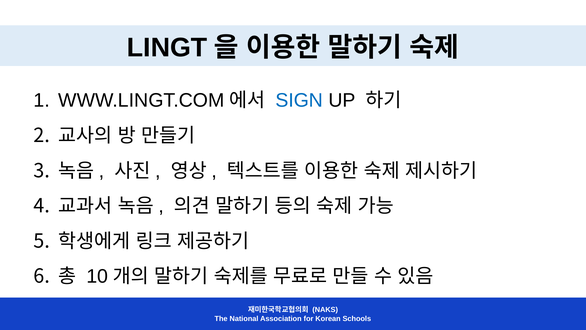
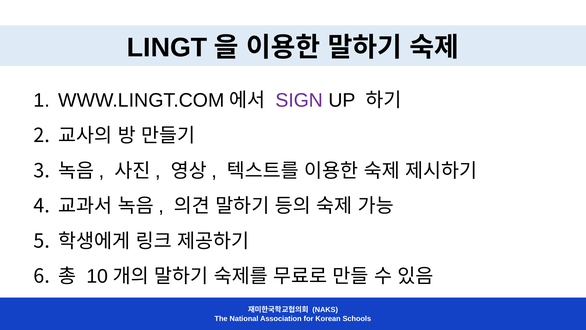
SIGN colour: blue -> purple
